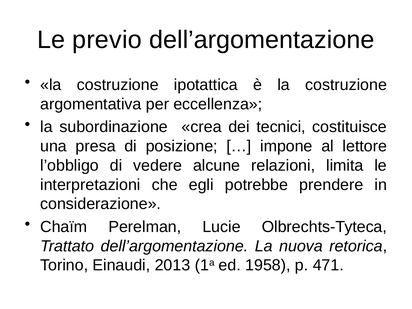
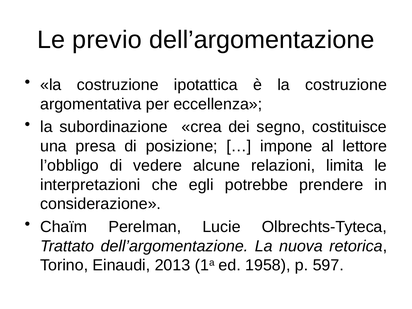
tecnici: tecnici -> segno
471: 471 -> 597
